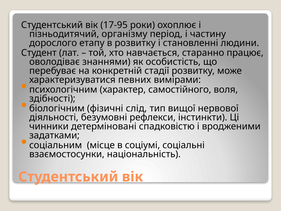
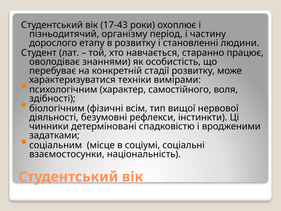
17-95: 17-95 -> 17-43
певних: певних -> техніки
слід: слід -> всім
